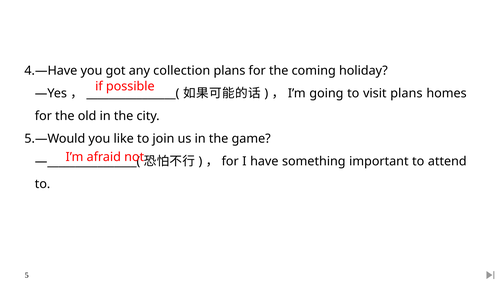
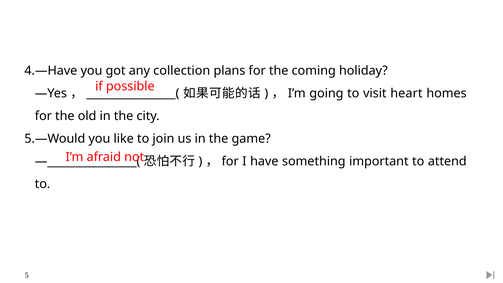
visit plans: plans -> heart
